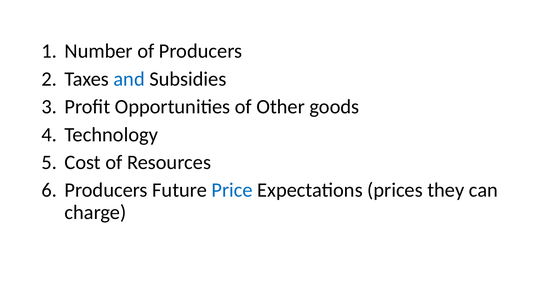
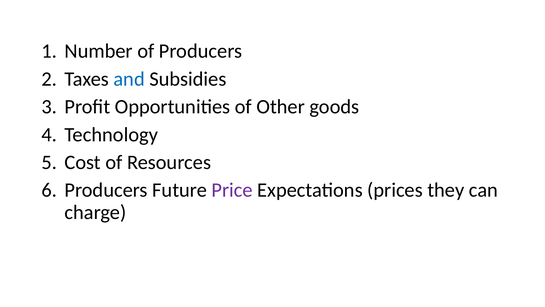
Price colour: blue -> purple
